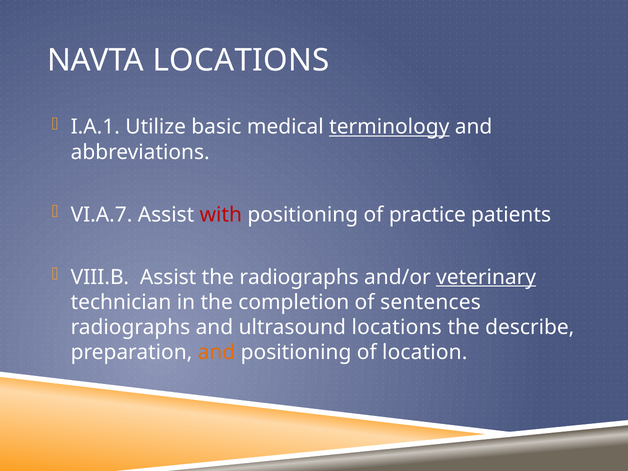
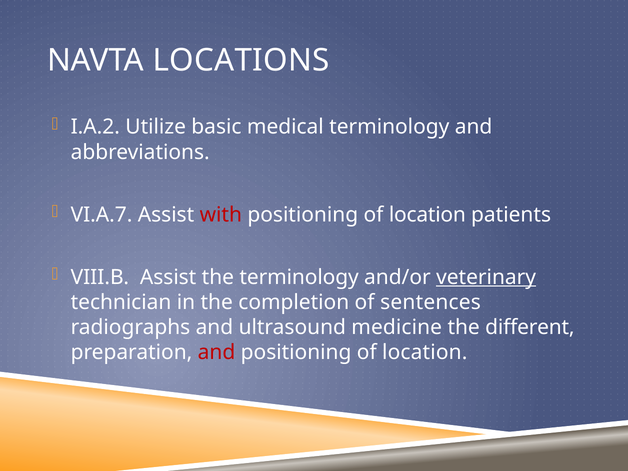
I.A.1: I.A.1 -> I.A.2
terminology at (389, 127) underline: present -> none
practice at (427, 215): practice -> location
the radiographs: radiographs -> terminology
ultrasound locations: locations -> medicine
describe: describe -> different
and at (216, 352) colour: orange -> red
